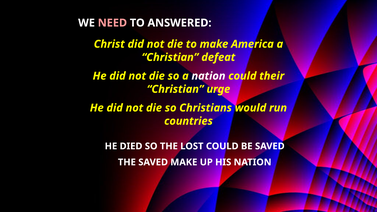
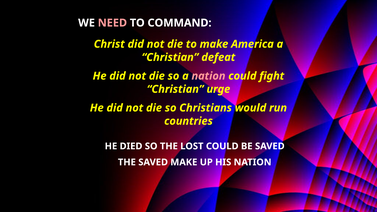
ANSWERED: ANSWERED -> COMMAND
nation at (208, 76) colour: white -> pink
their: their -> fight
